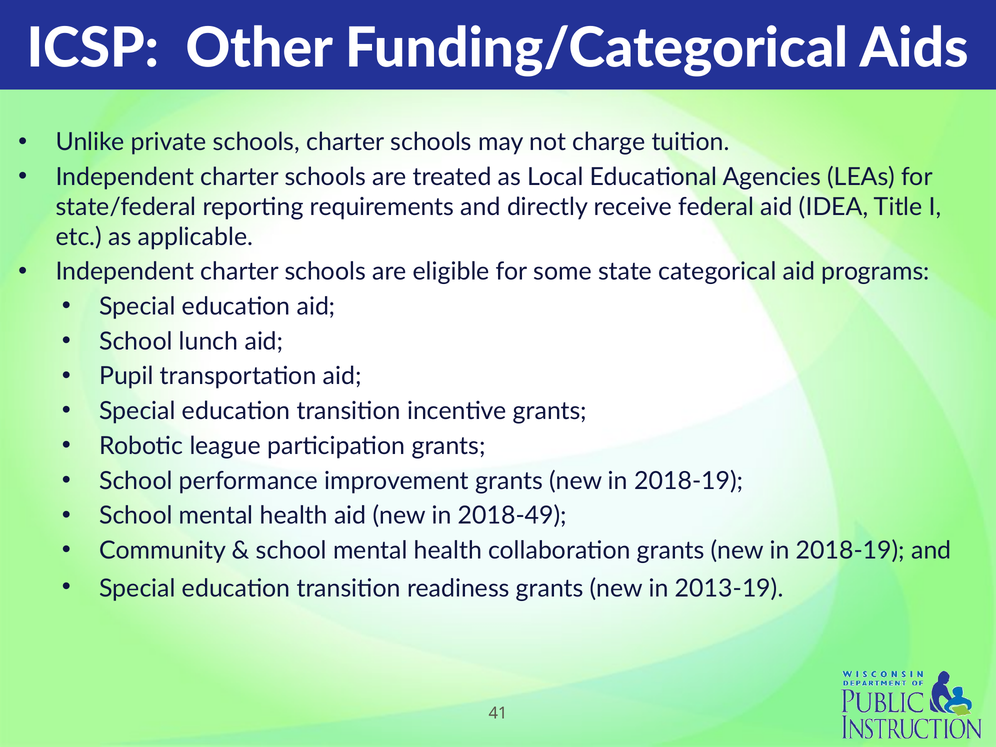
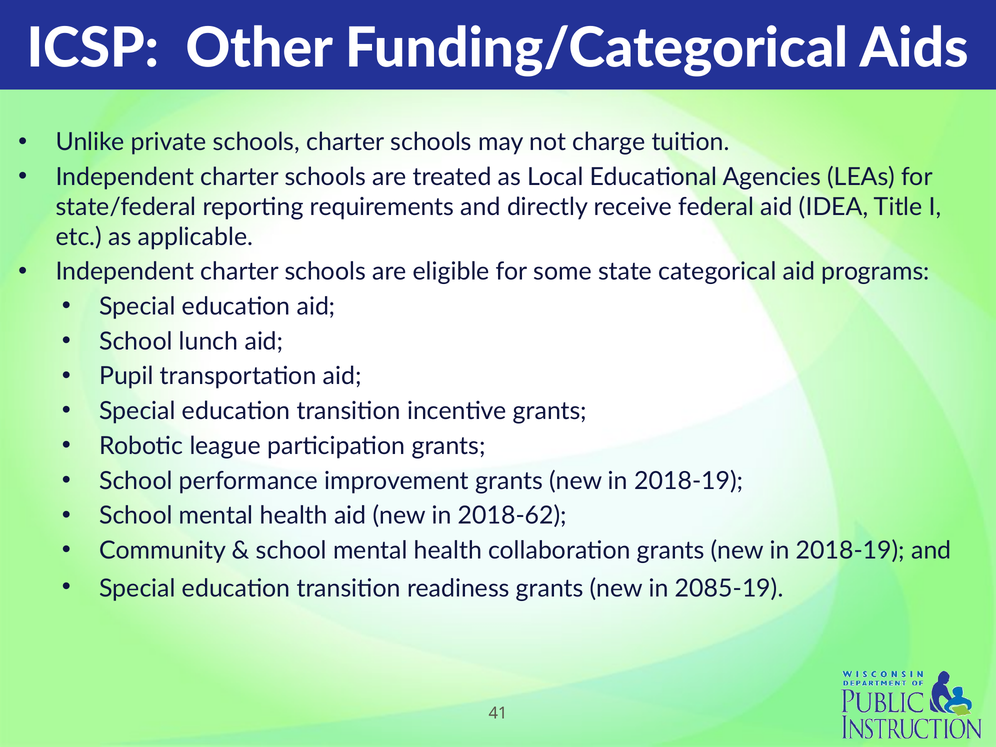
2018-49: 2018-49 -> 2018-62
2013-19: 2013-19 -> 2085-19
